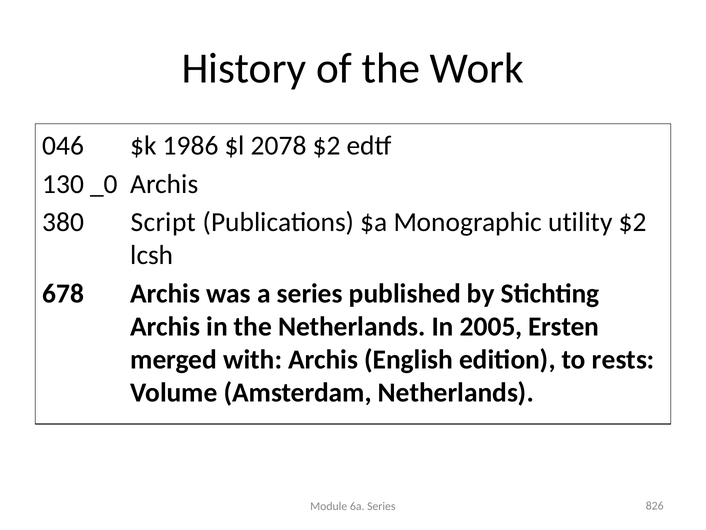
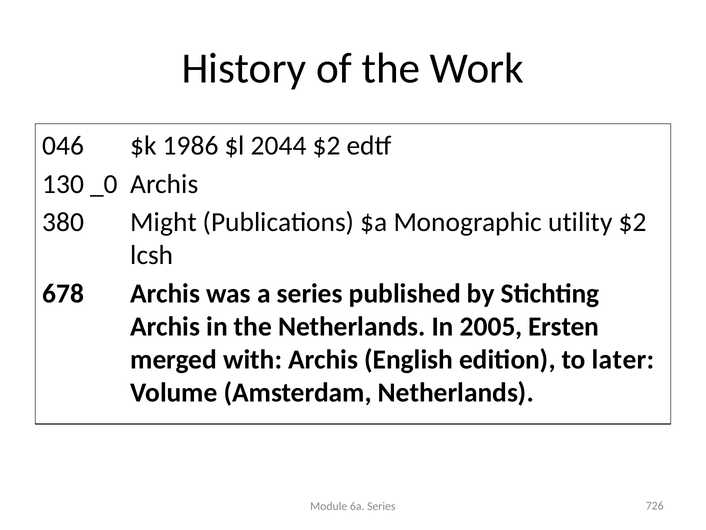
2078: 2078 -> 2044
Script: Script -> Might
rests: rests -> later
826: 826 -> 726
